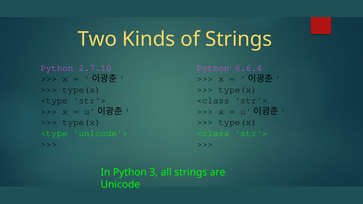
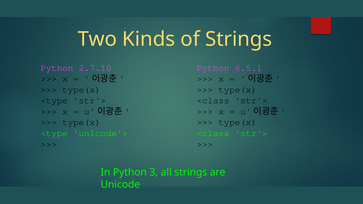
6.6.4: 6.6.4 -> 6.5.1
